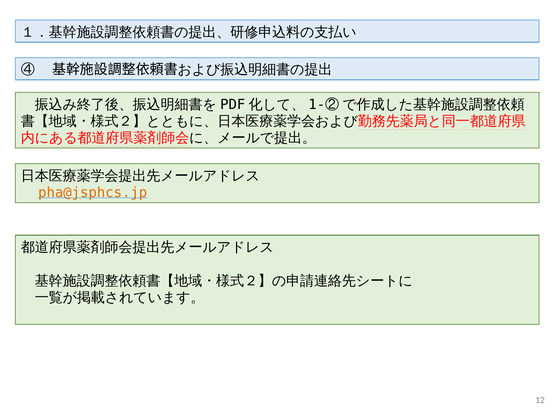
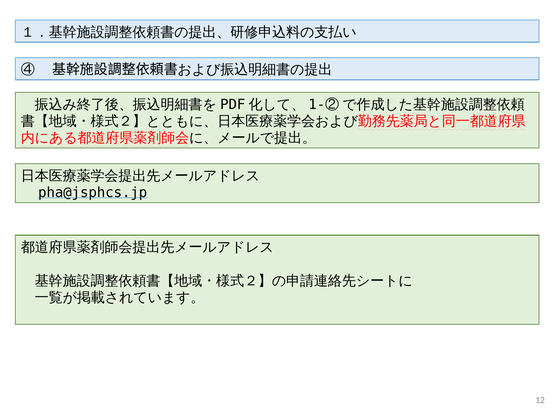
pha@jsphcs.jp colour: orange -> black
